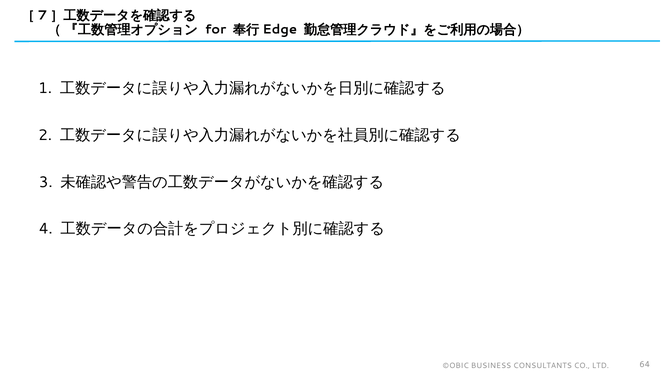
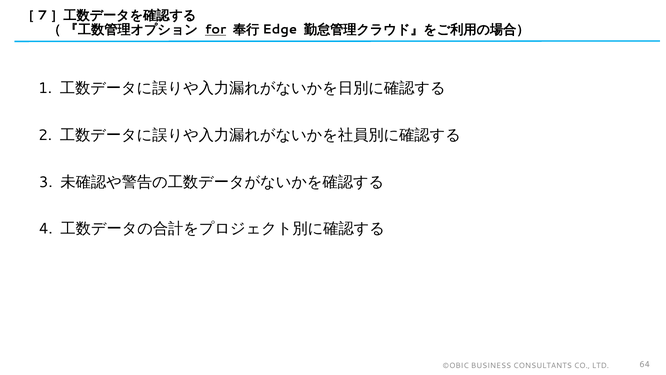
for underline: none -> present
